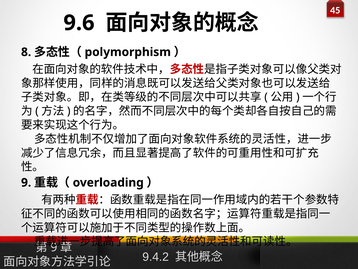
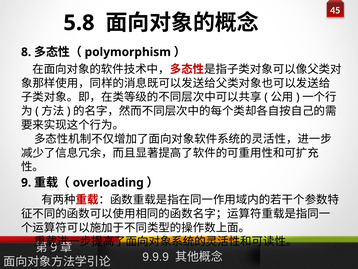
9.6: 9.6 -> 5.8
9.4.2: 9.4.2 -> 9.9.9
